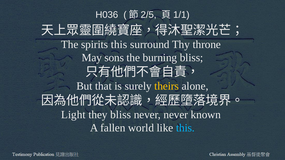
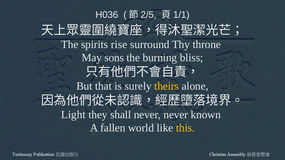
spirits this: this -> rise
they bliss: bliss -> shall
this at (185, 128) colour: light blue -> yellow
